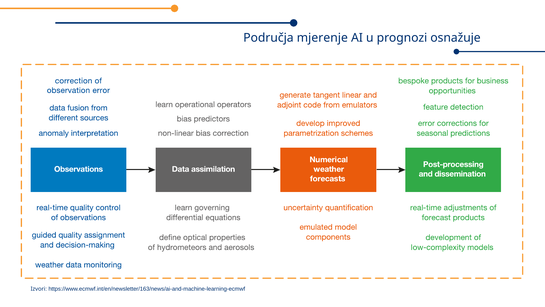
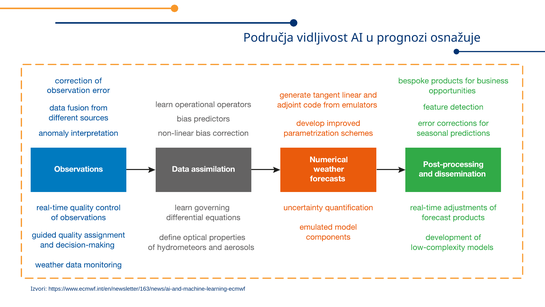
mjerenje: mjerenje -> vidljivost
